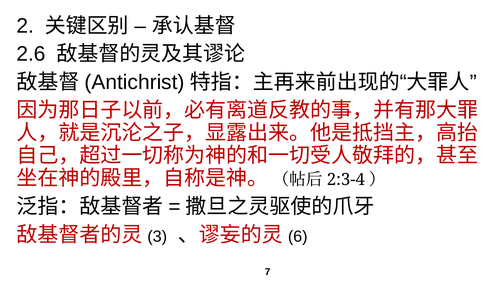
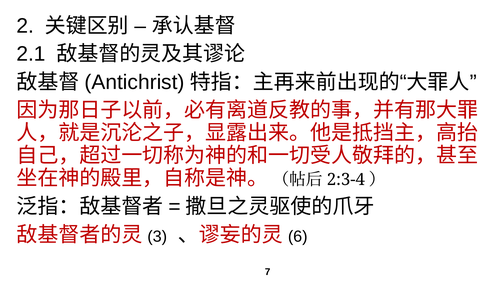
2.6: 2.6 -> 2.1
